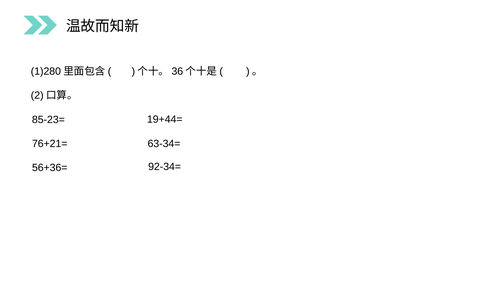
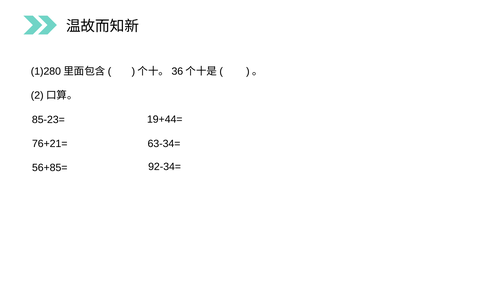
56+36=: 56+36= -> 56+85=
